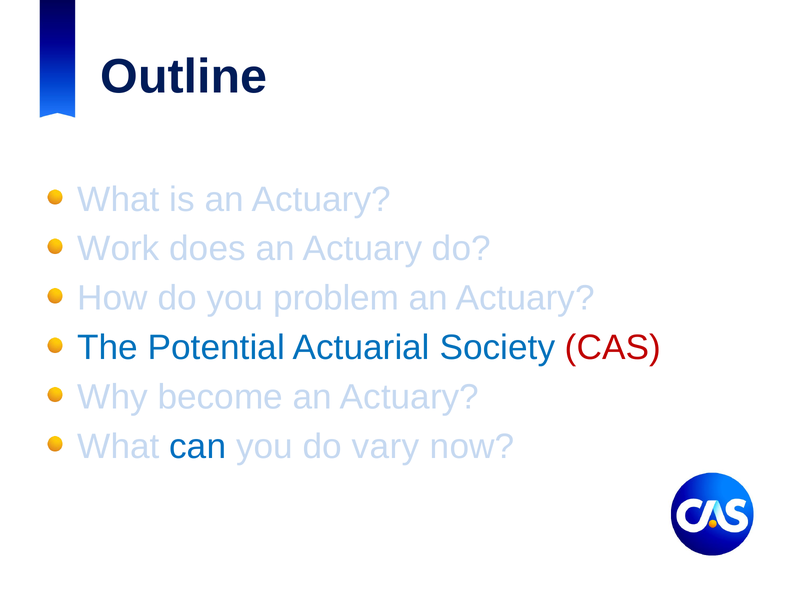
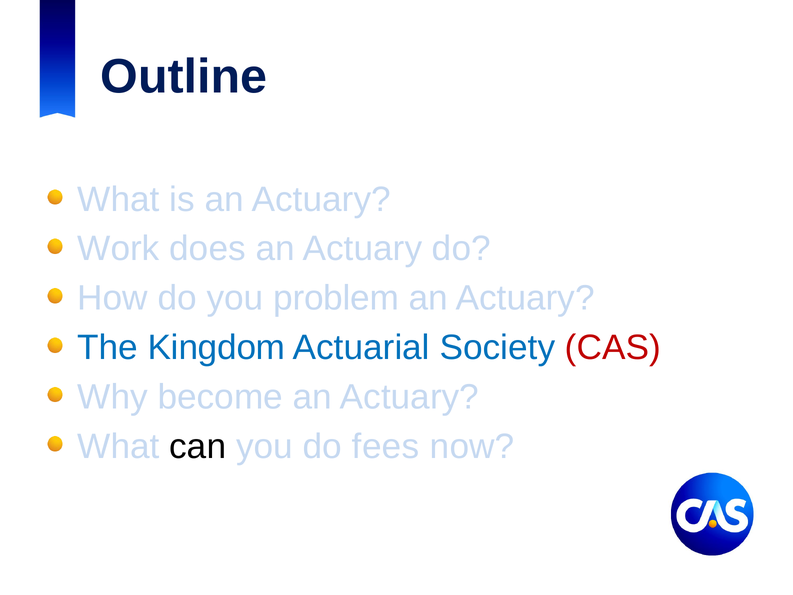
Potential: Potential -> Kingdom
can colour: blue -> black
vary: vary -> fees
